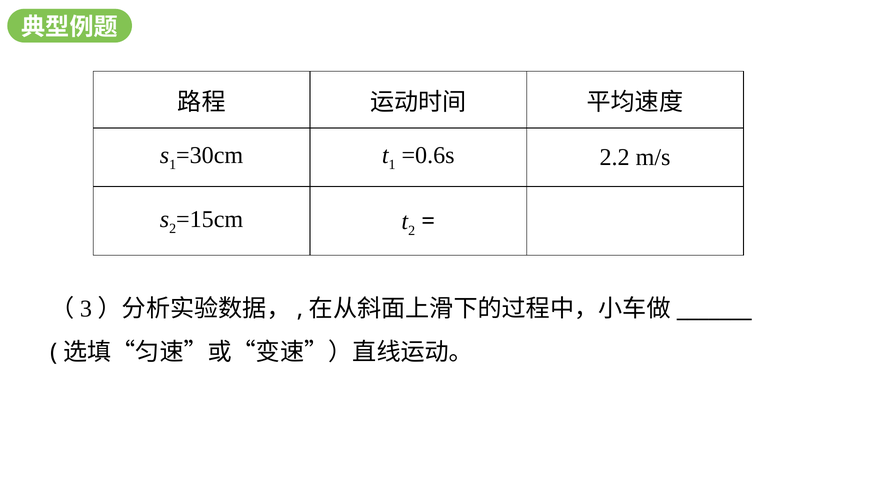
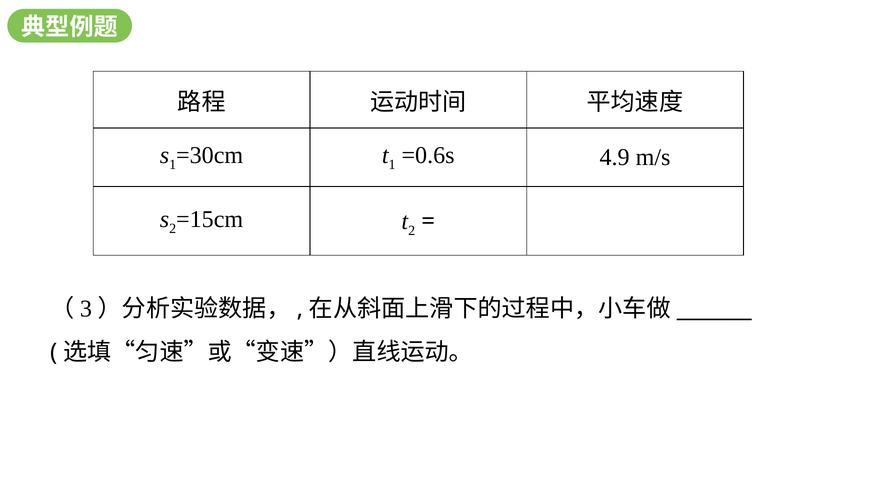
2.2: 2.2 -> 4.9
